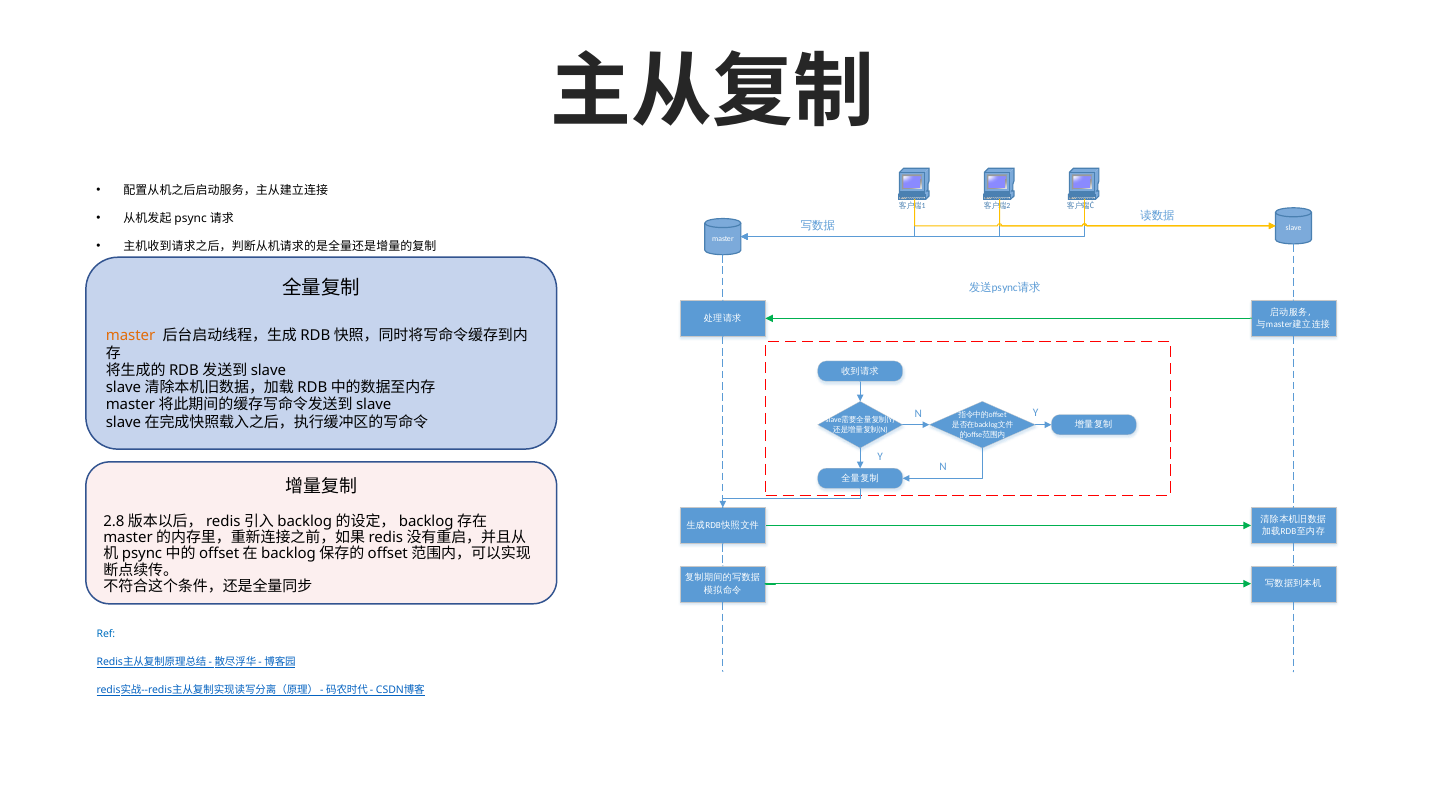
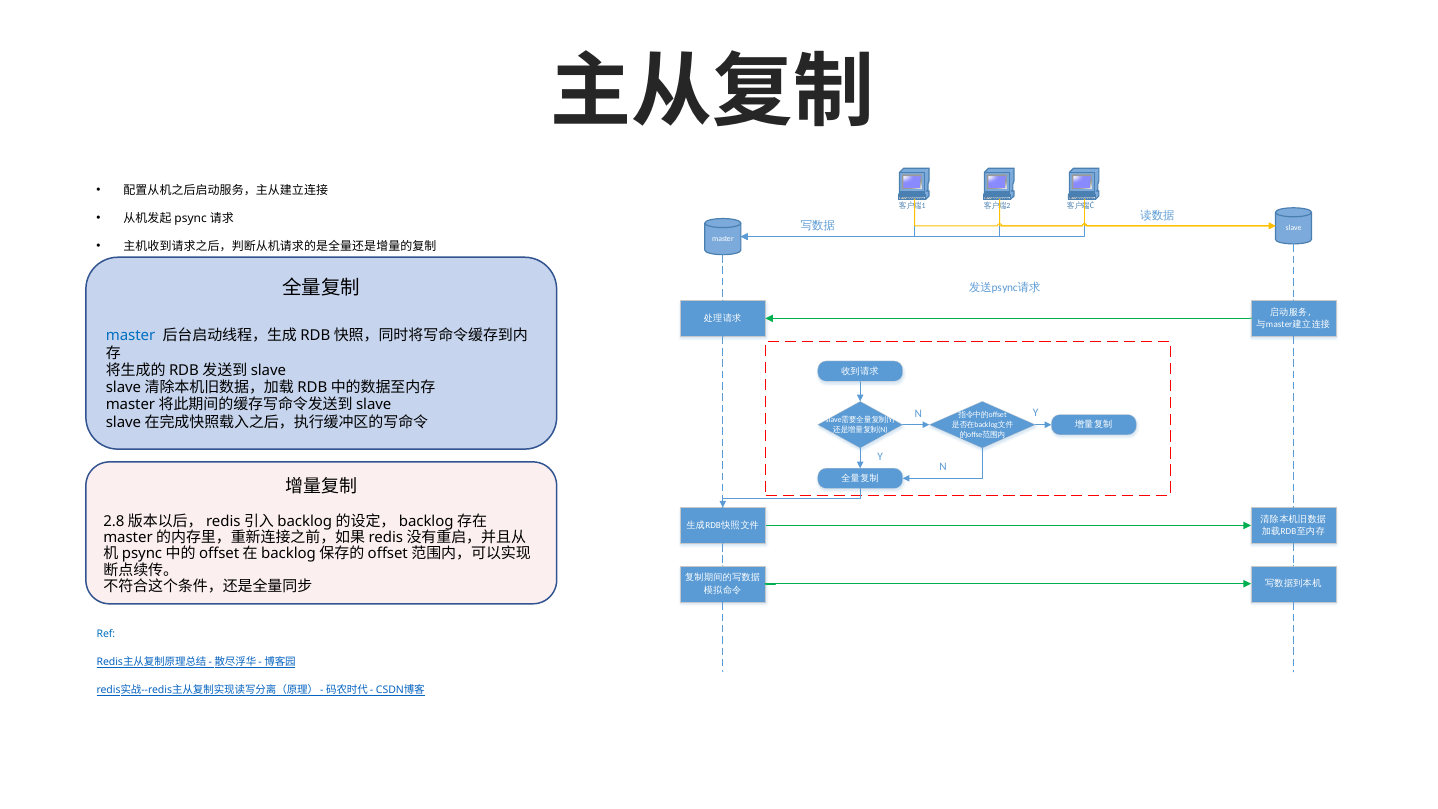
master at (131, 336) colour: orange -> blue
